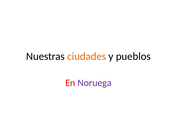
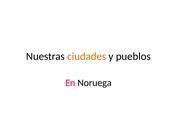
Noruega colour: purple -> black
